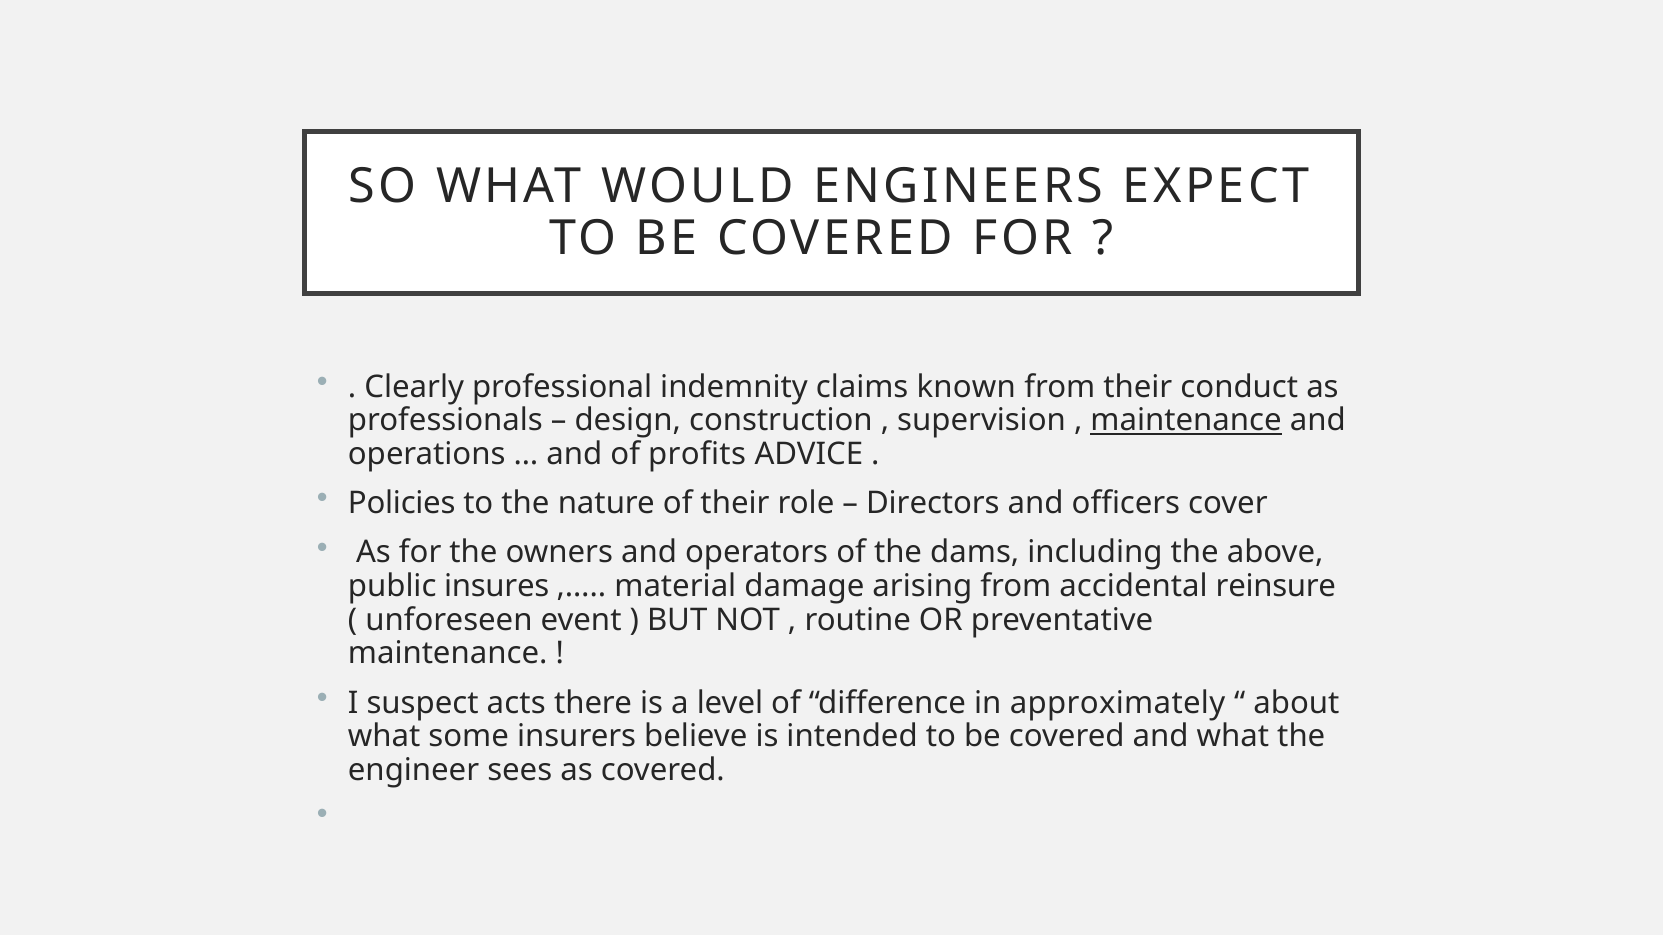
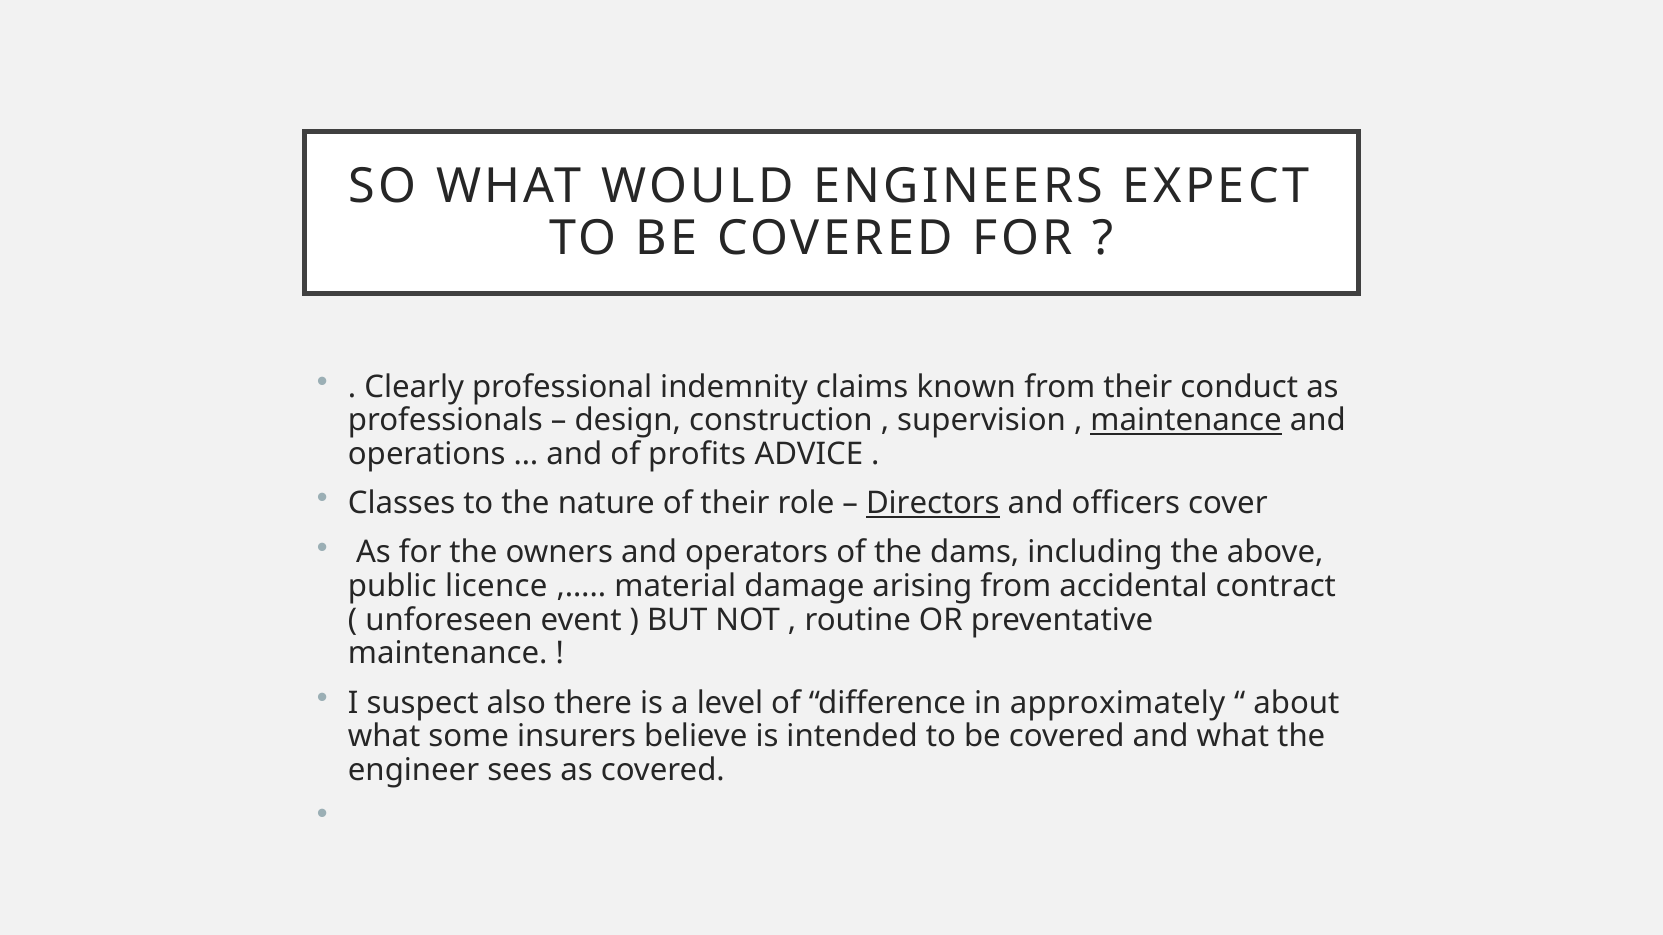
Policies: Policies -> Classes
Directors underline: none -> present
insures: insures -> licence
reinsure: reinsure -> contract
acts: acts -> also
